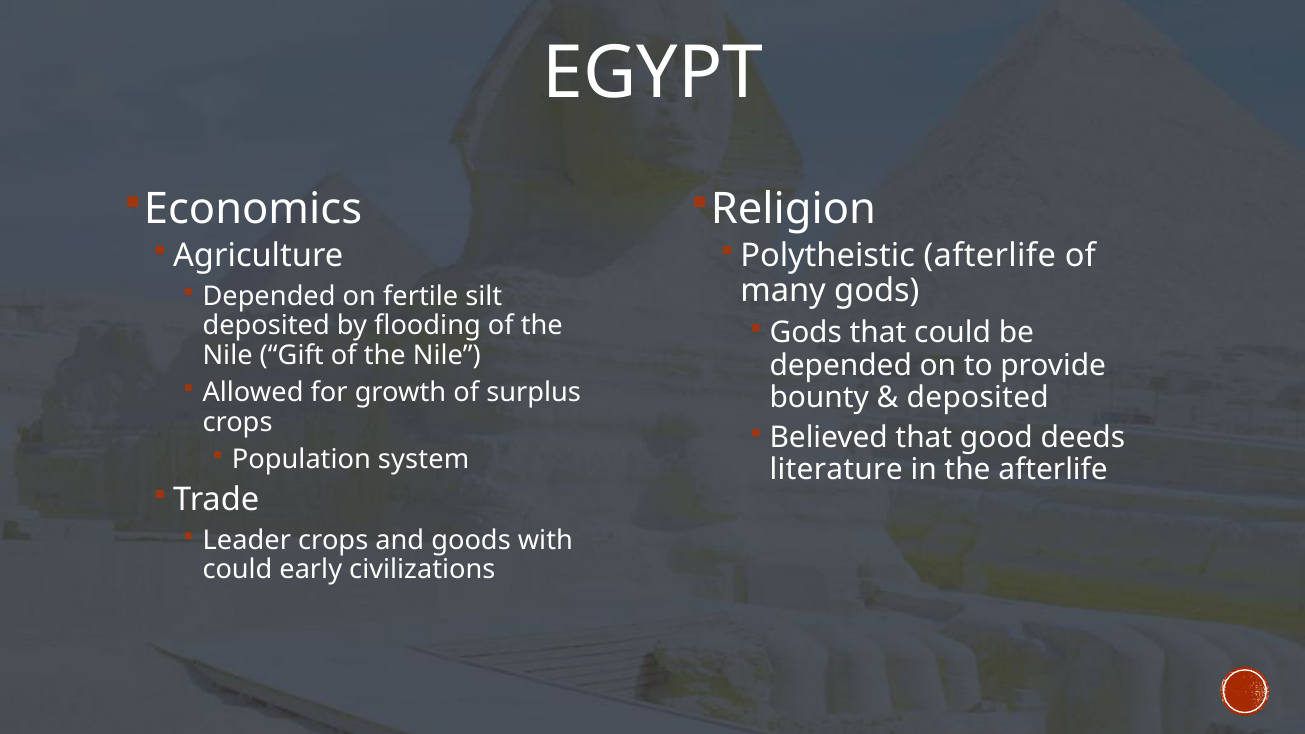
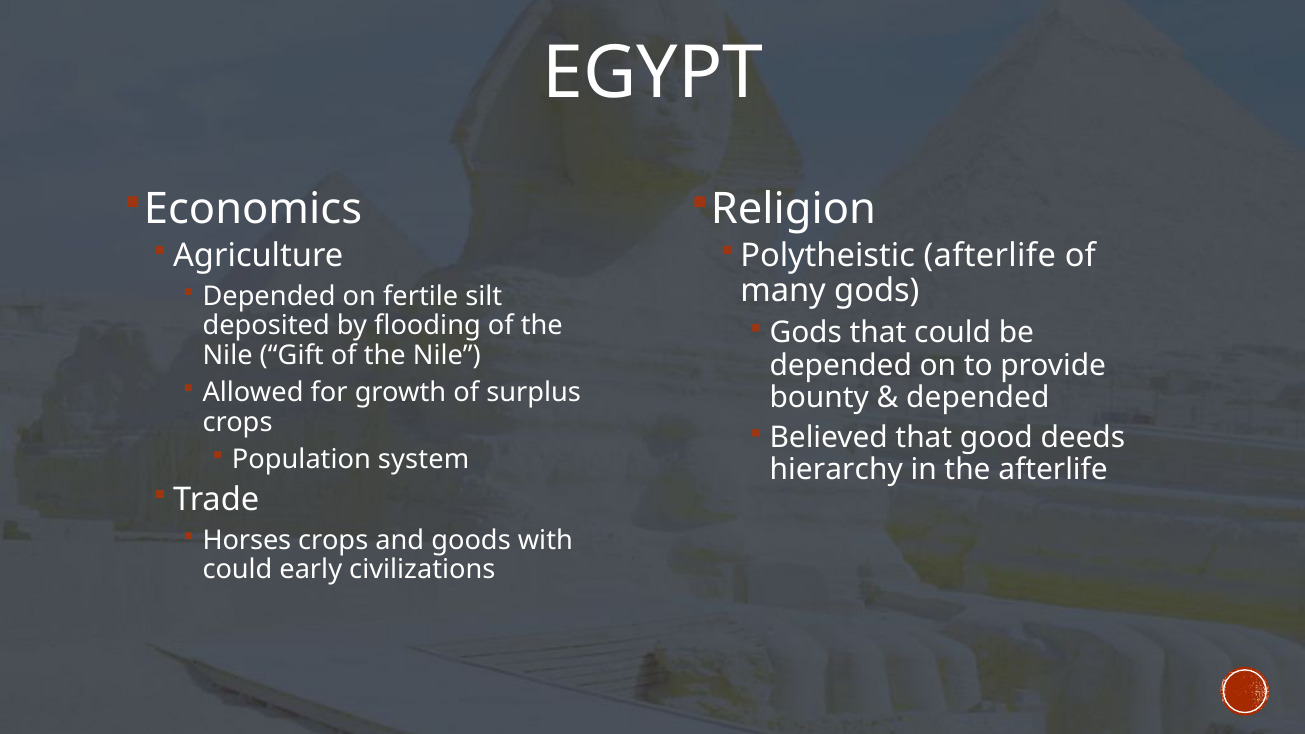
deposited at (978, 397): deposited -> depended
literature: literature -> hierarchy
Leader: Leader -> Horses
